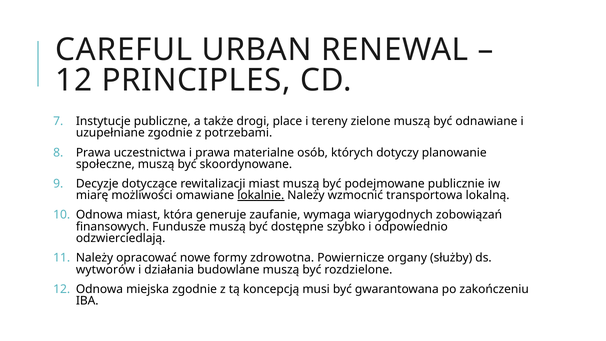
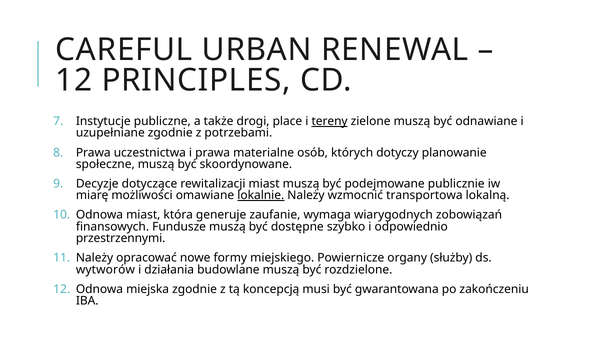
tereny underline: none -> present
odzwierciedlają: odzwierciedlają -> przestrzennymi
zdrowotna: zdrowotna -> miejskiego
